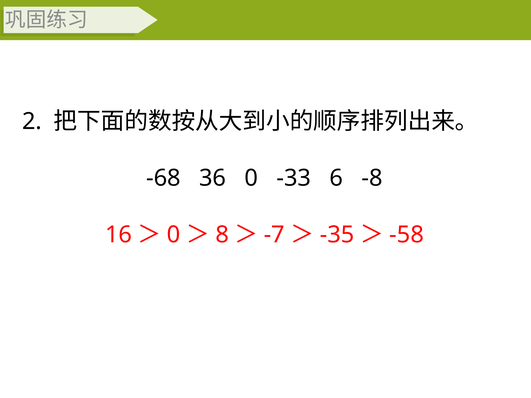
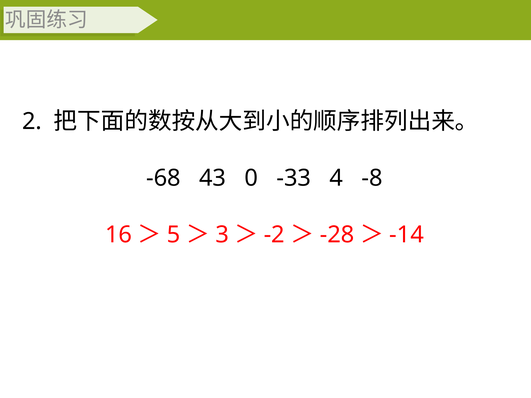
36: 36 -> 43
6: 6 -> 4
0 at (174, 235): 0 -> 5
8: 8 -> 3
-7: -7 -> -2
-35: -35 -> -28
-58: -58 -> -14
